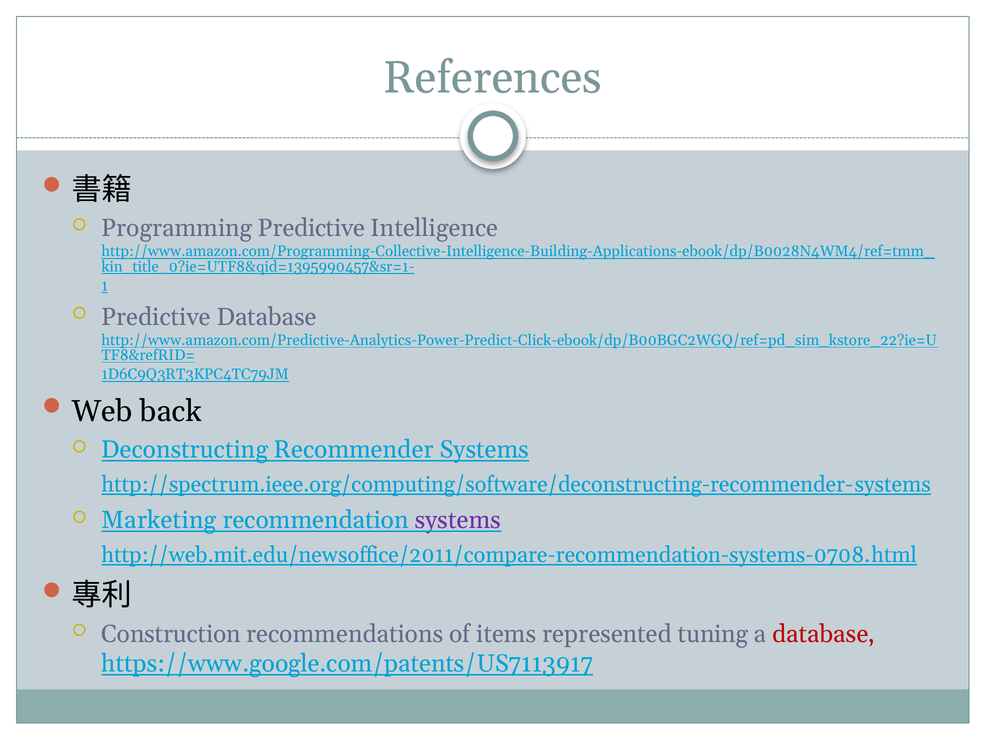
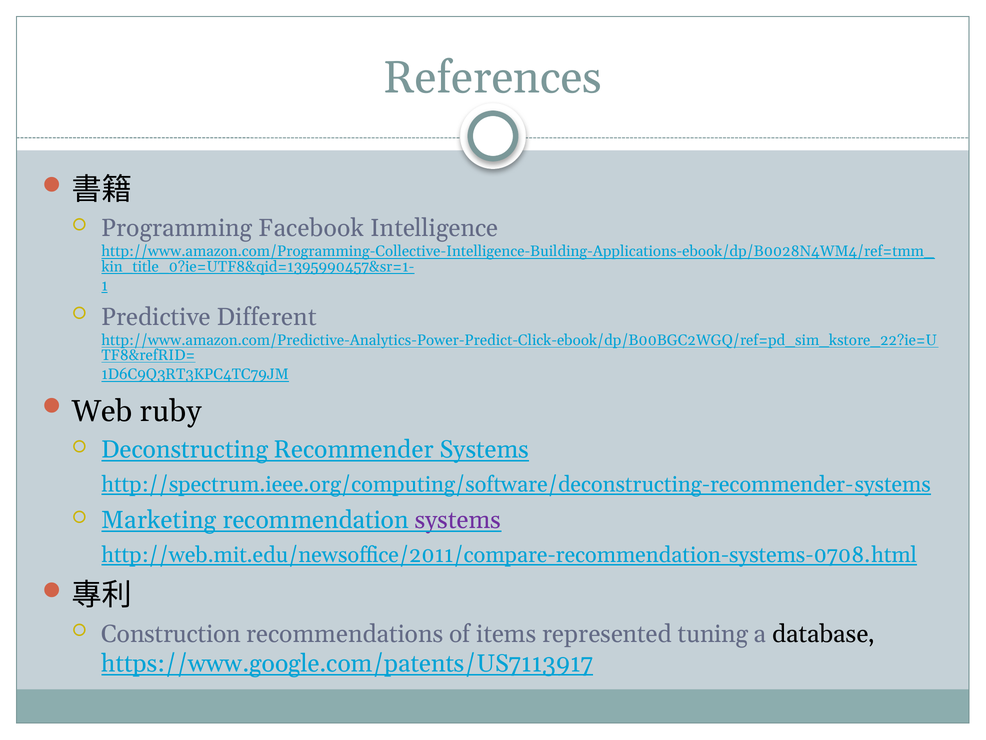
Programming Predictive: Predictive -> Facebook
Predictive Database: Database -> Different
back: back -> ruby
database at (824, 633) colour: red -> black
